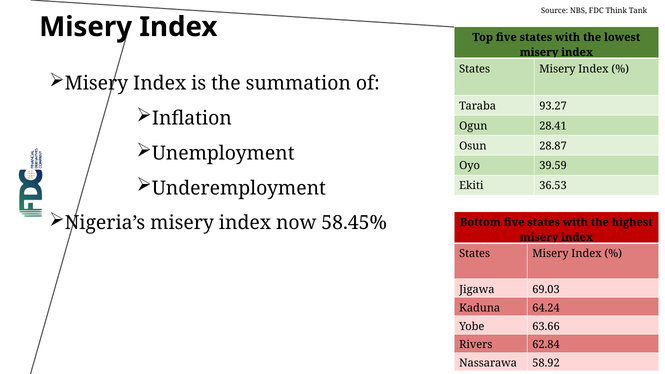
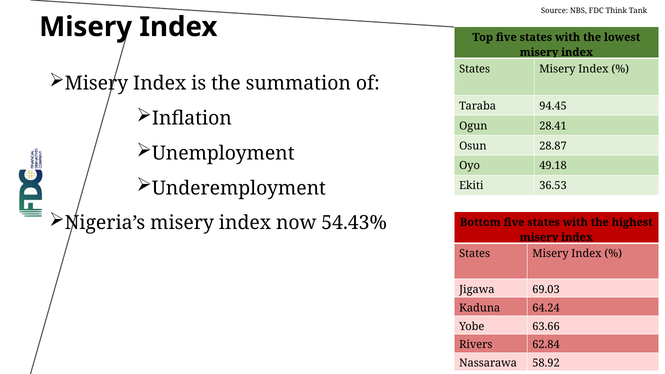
93.27: 93.27 -> 94.45
39.59: 39.59 -> 49.18
58.45%: 58.45% -> 54.43%
